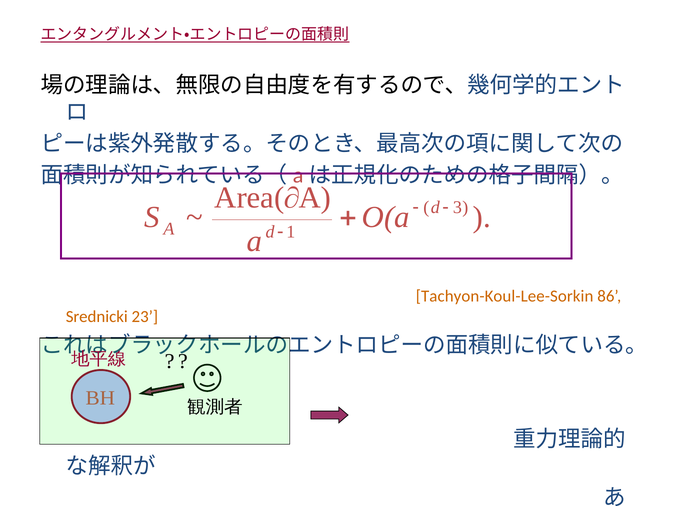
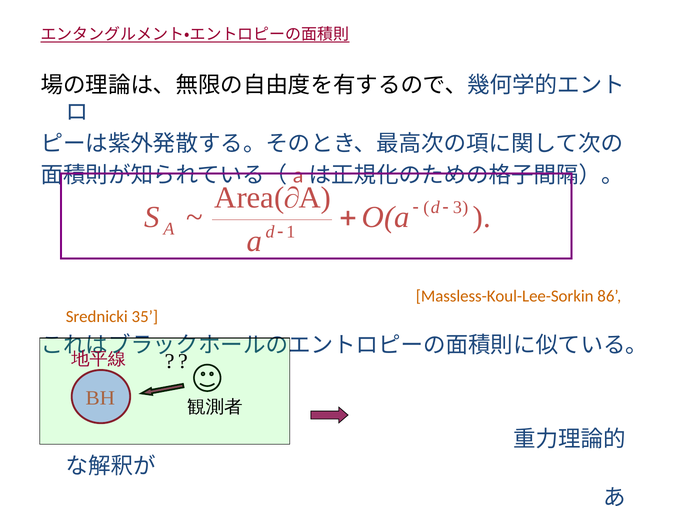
Tachyon-Koul-Lee-Sorkin: Tachyon-Koul-Lee-Sorkin -> Massless-Koul-Lee-Sorkin
23: 23 -> 35
